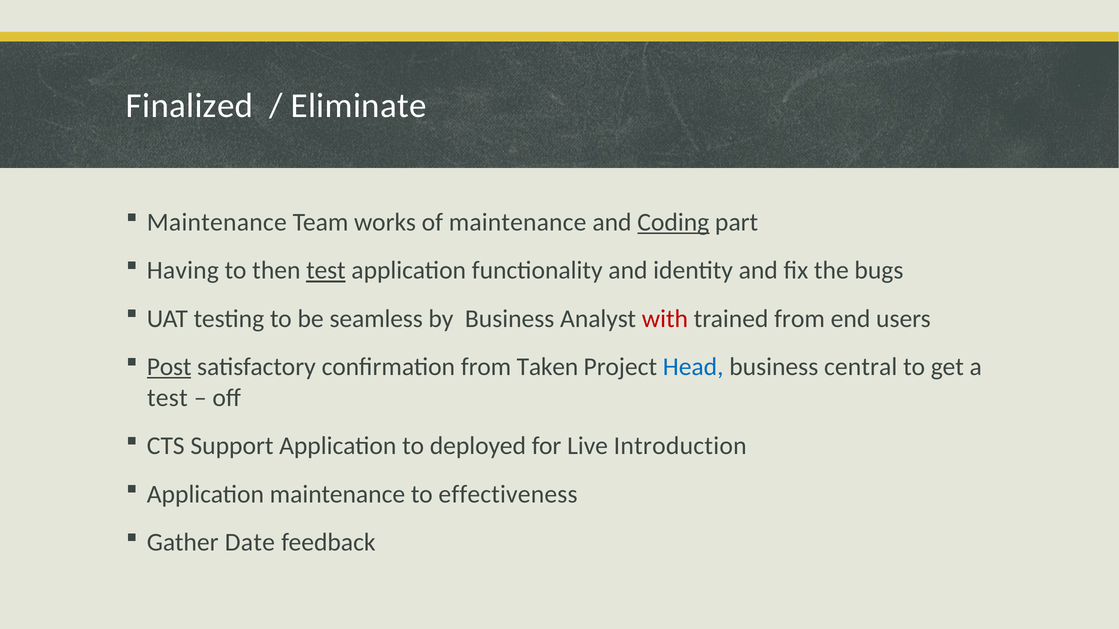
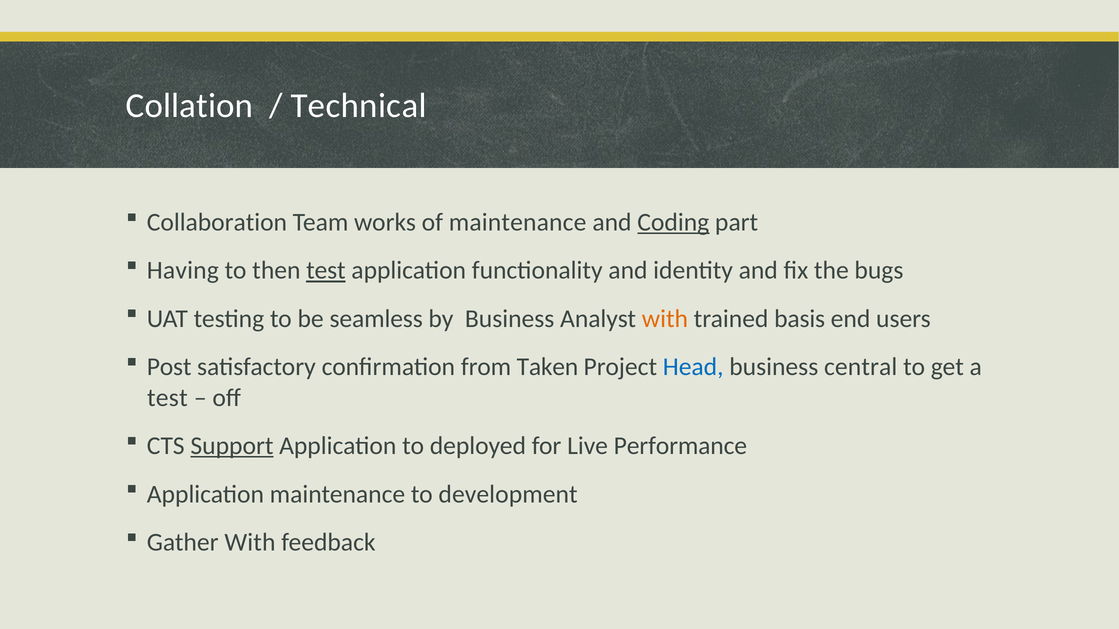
Finalized: Finalized -> Collation
Eliminate: Eliminate -> Technical
Maintenance at (217, 222): Maintenance -> Collaboration
with at (665, 319) colour: red -> orange
trained from: from -> basis
Post underline: present -> none
Support underline: none -> present
Introduction: Introduction -> Performance
effectiveness: effectiveness -> development
Gather Date: Date -> With
